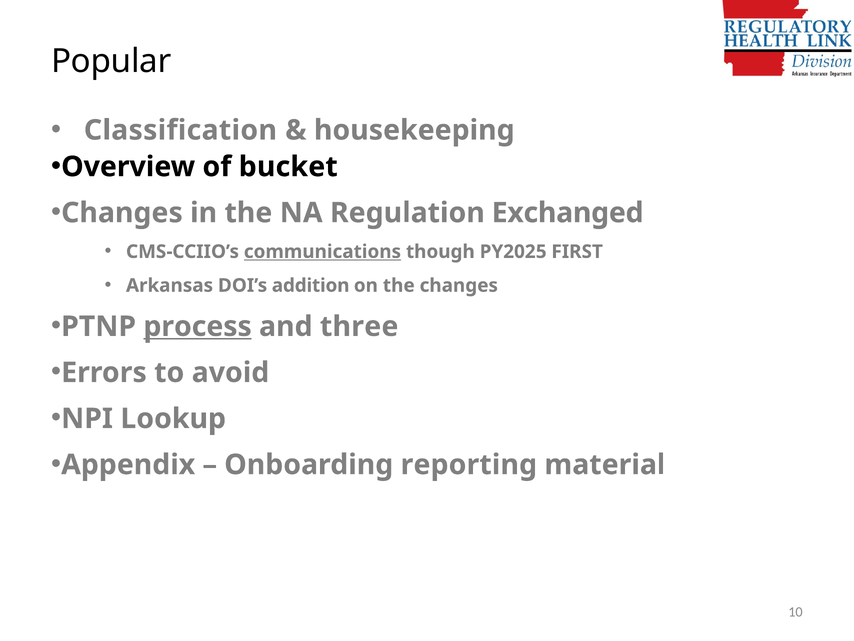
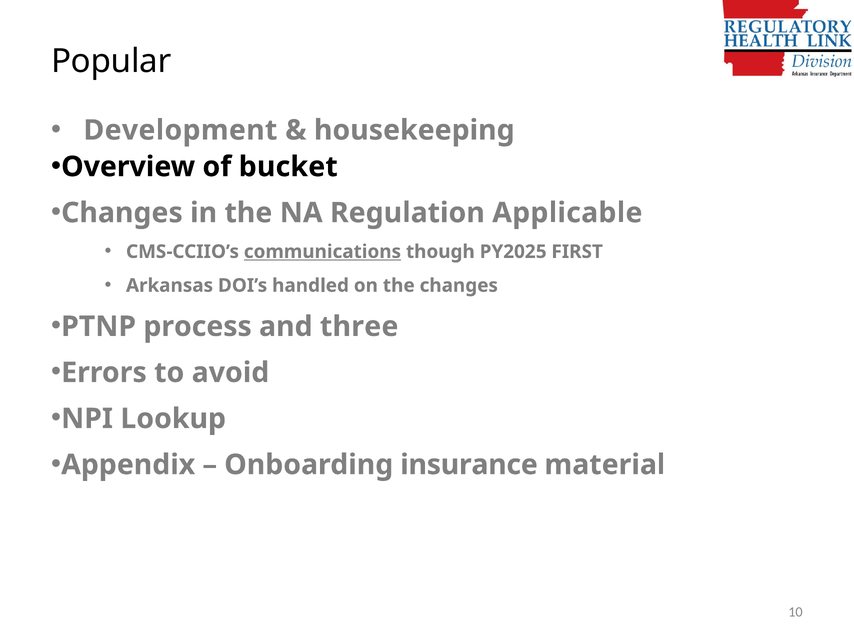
Classification: Classification -> Development
Exchanged: Exchanged -> Applicable
addition: addition -> handled
process underline: present -> none
reporting: reporting -> insurance
